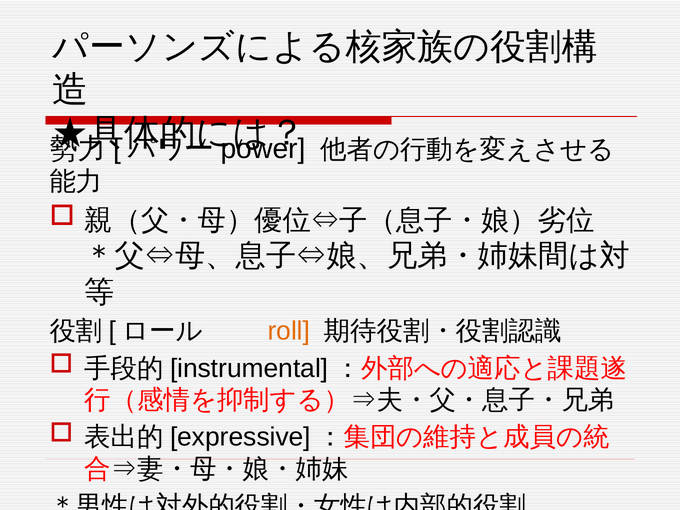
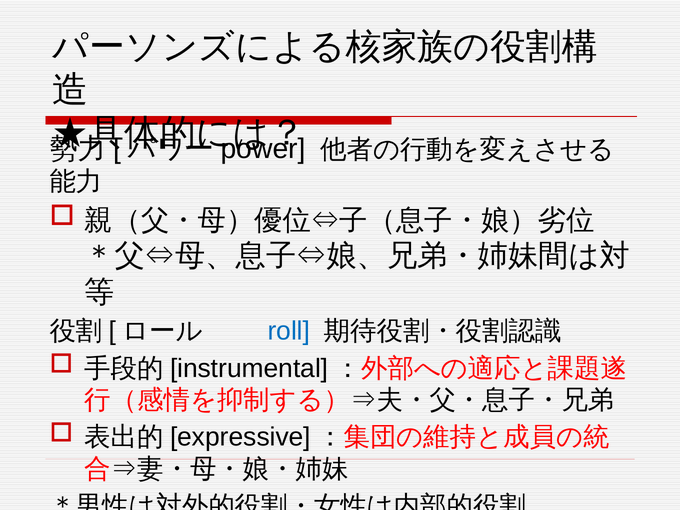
roll colour: orange -> blue
